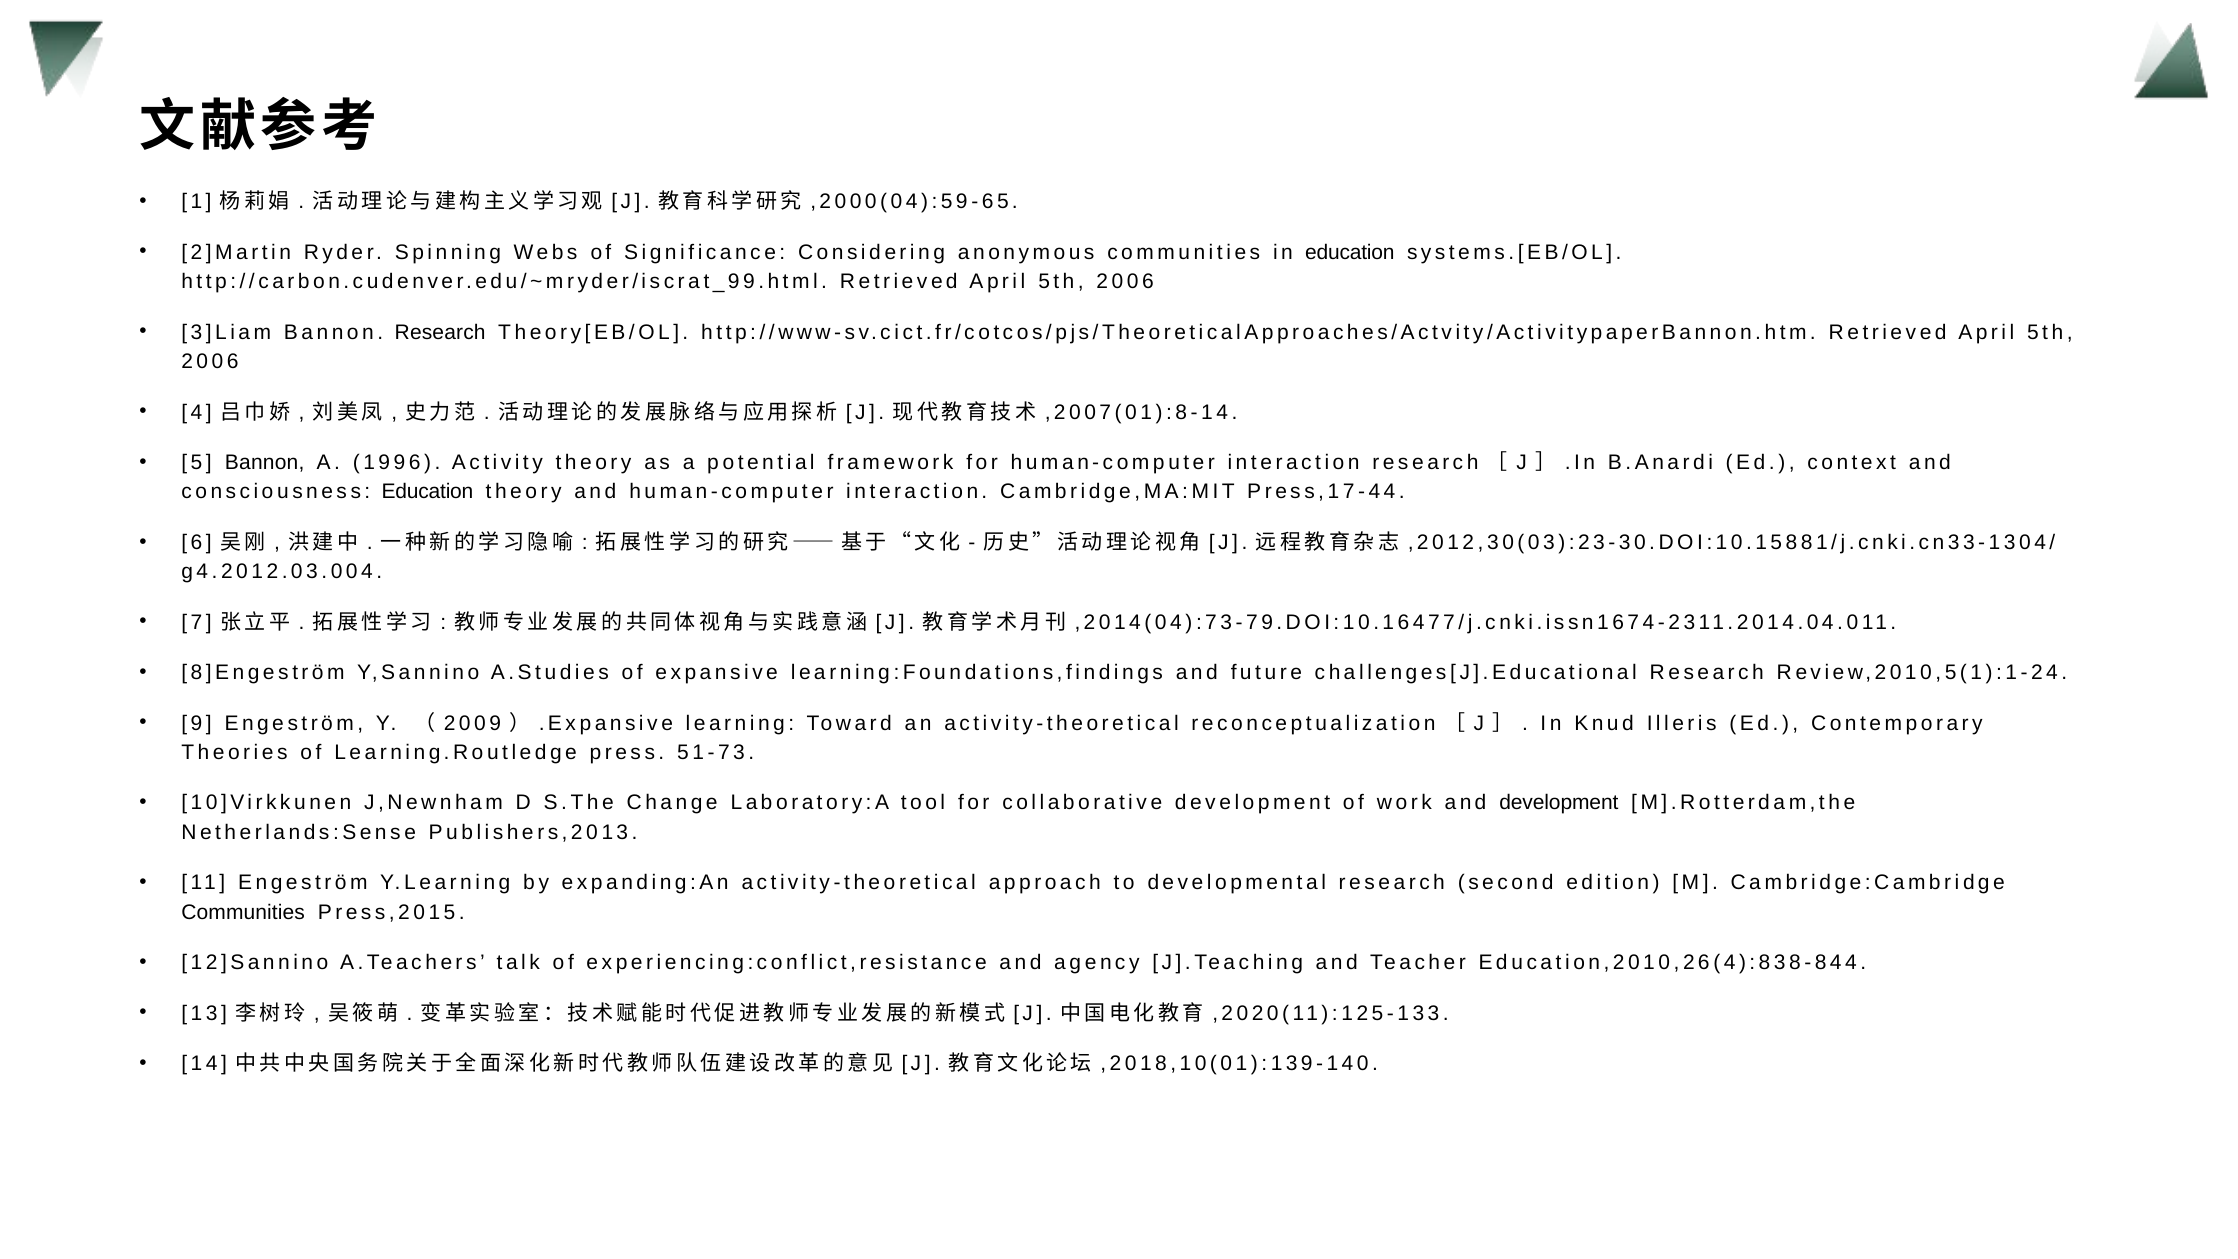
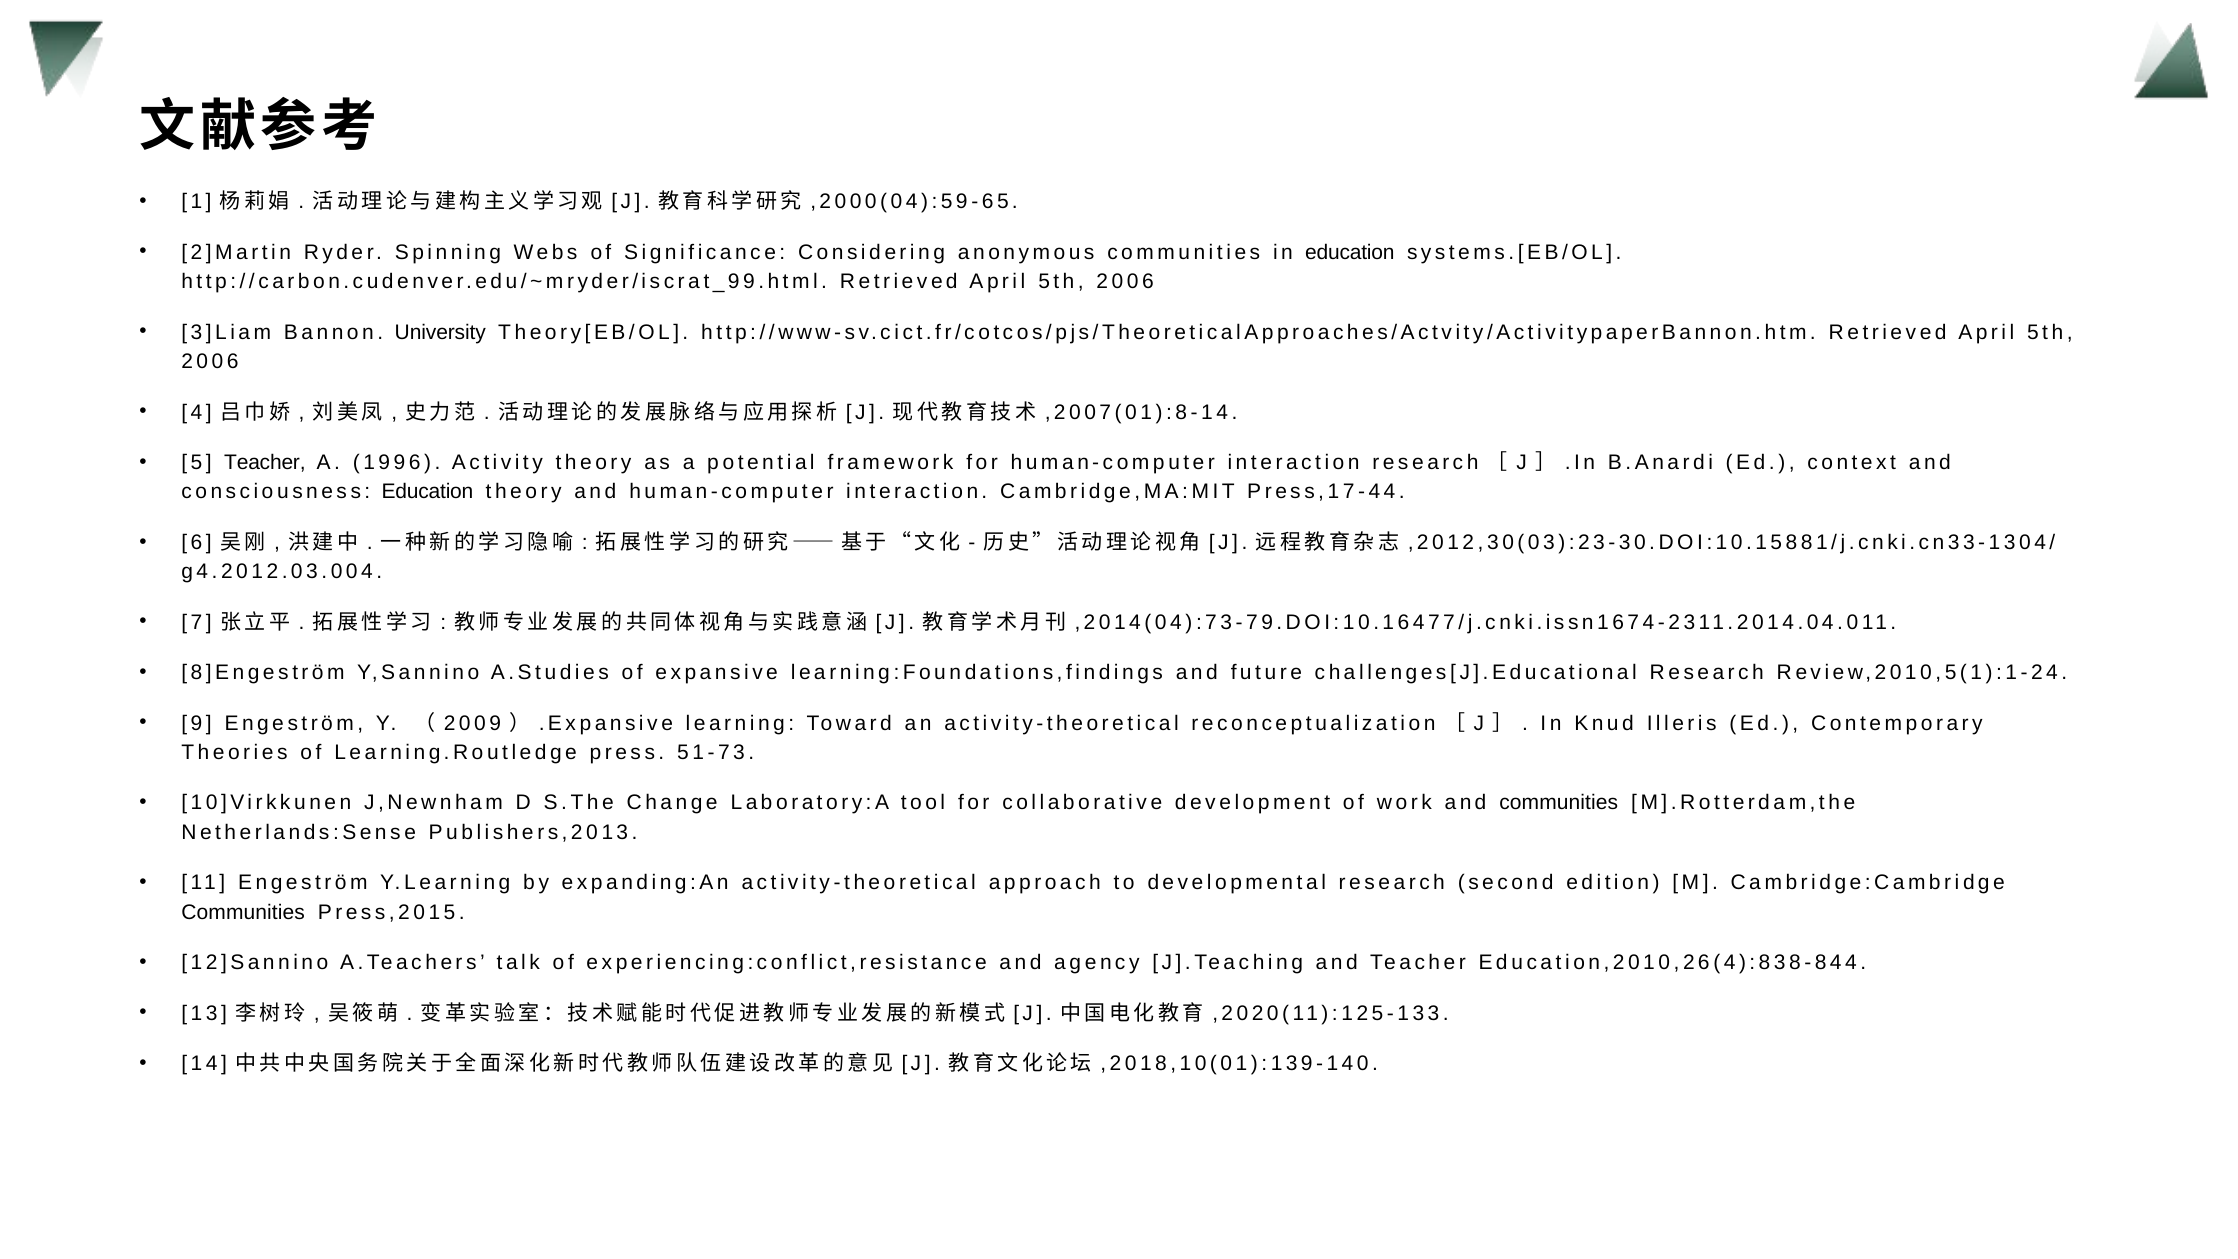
Bannon Research: Research -> University
5 Bannon: Bannon -> Teacher
and development: development -> communities
